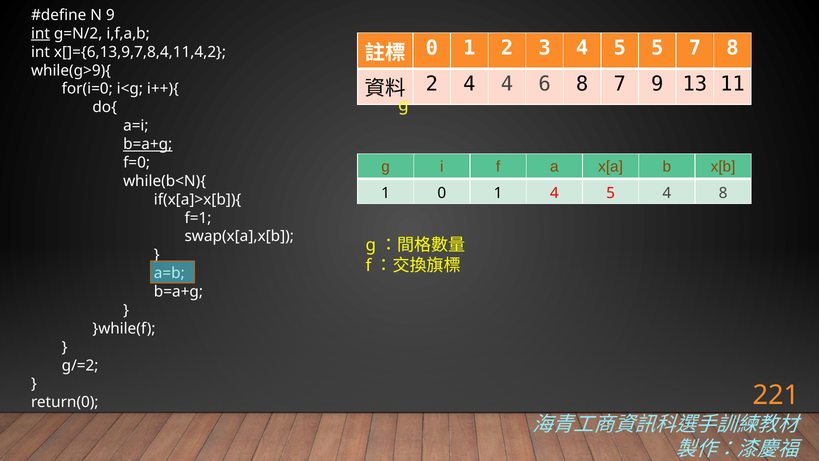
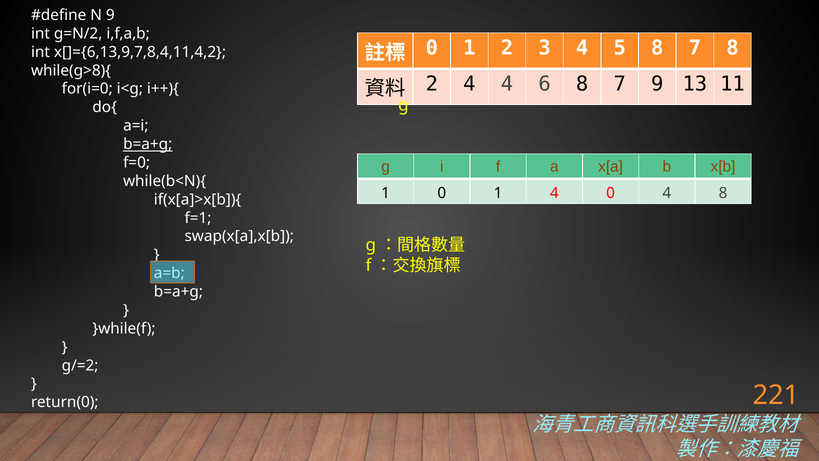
int at (40, 34) underline: present -> none
5 5: 5 -> 8
while(g>9){: while(g>9){ -> while(g>8){
1 4 5: 5 -> 0
